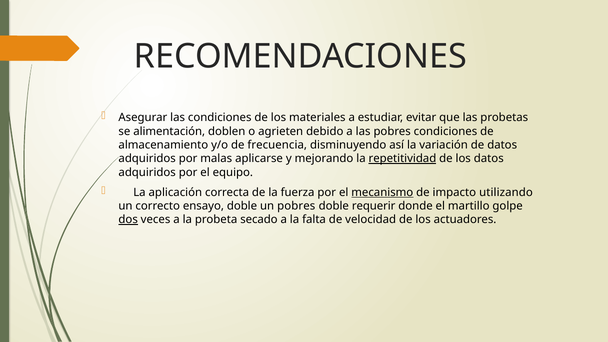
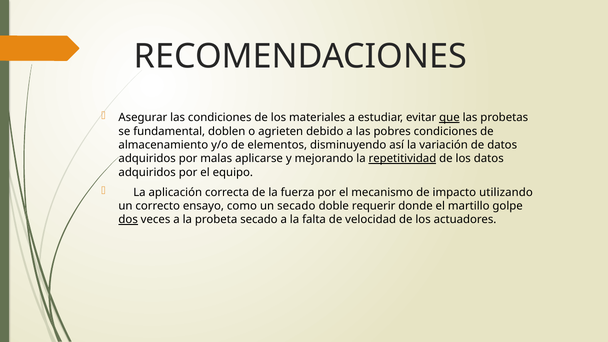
que underline: none -> present
alimentación: alimentación -> fundamental
frecuencia: frecuencia -> elementos
mecanismo underline: present -> none
ensayo doble: doble -> como
un pobres: pobres -> secado
